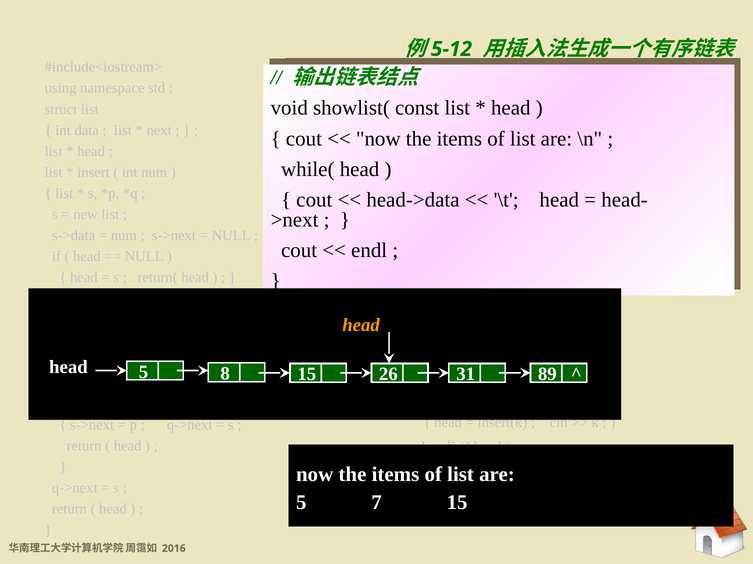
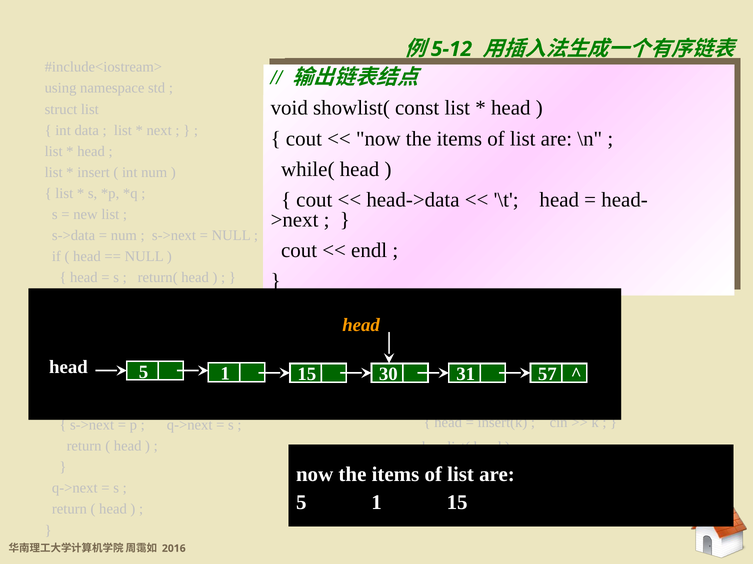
8 at (225, 374): 8 -> 1
26: 26 -> 30
89: 89 -> 57
5 7: 7 -> 1
